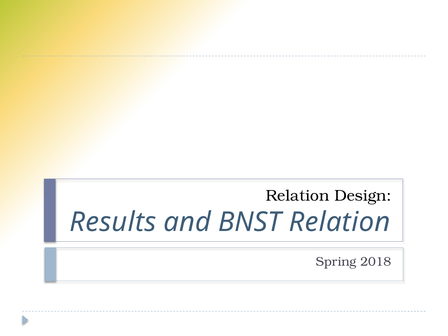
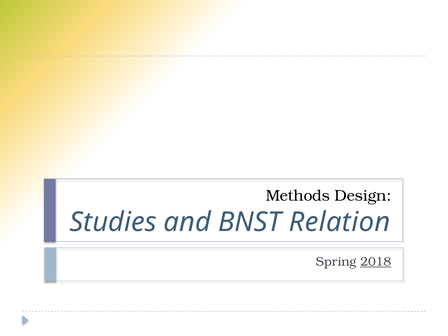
Relation at (298, 196): Relation -> Methods
Results: Results -> Studies
2018 underline: none -> present
